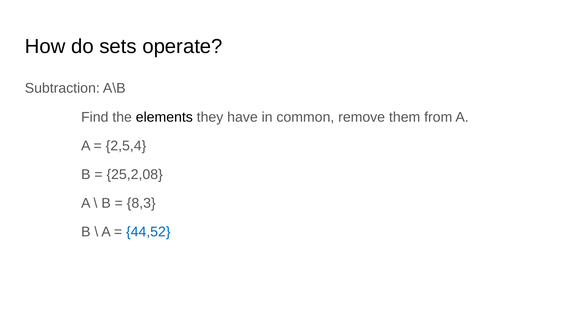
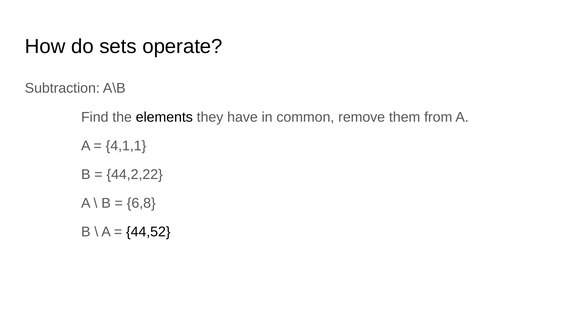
2,5,4: 2,5,4 -> 4,1,1
25,2,08: 25,2,08 -> 44,2,22
8,3: 8,3 -> 6,8
44,52 colour: blue -> black
